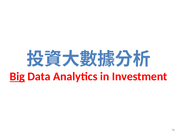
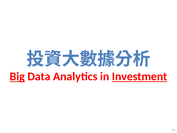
Investment underline: none -> present
